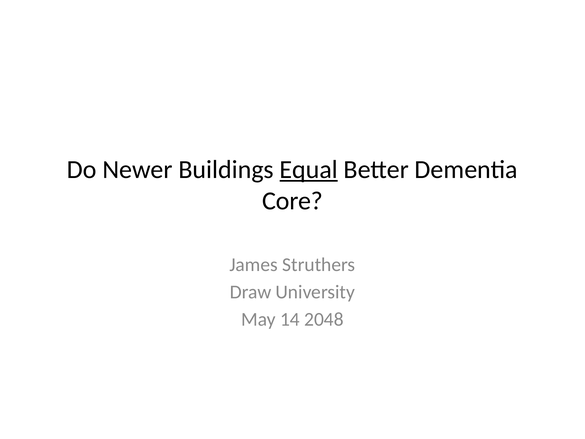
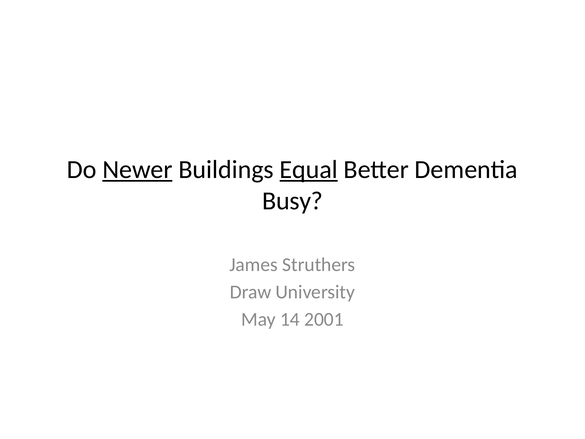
Newer underline: none -> present
Core: Core -> Busy
2048: 2048 -> 2001
